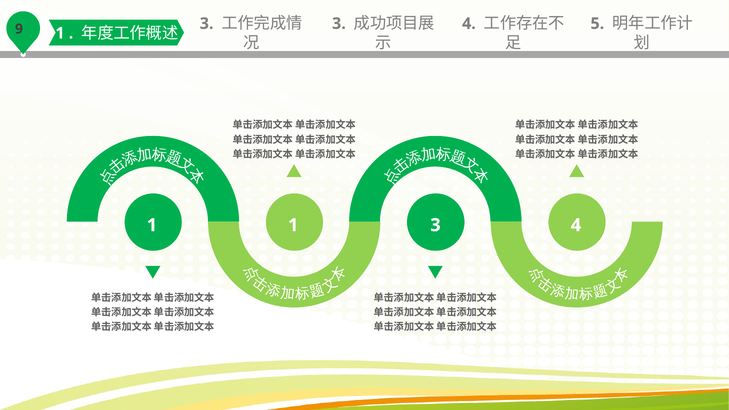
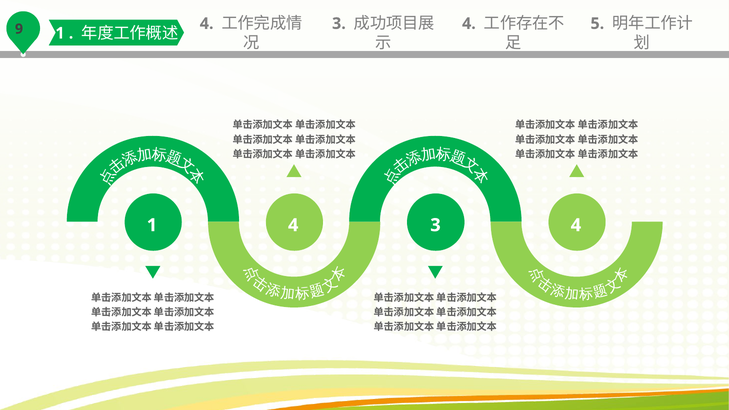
3 at (207, 24): 3 -> 4
1 1: 1 -> 4
